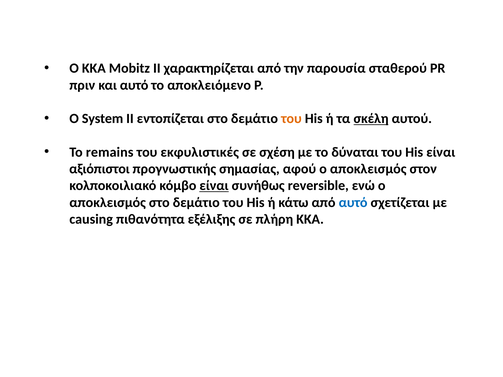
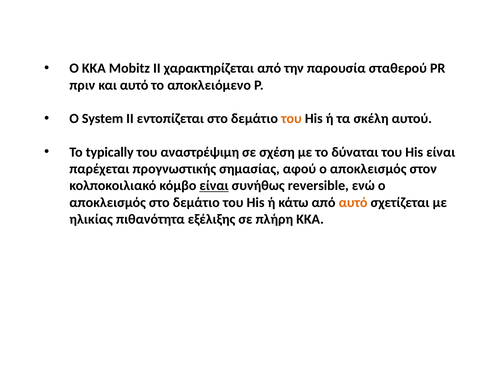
σκέλη underline: present -> none
remains: remains -> typically
εκφυλιστικές: εκφυλιστικές -> αναστρέψιμη
αξιόπιστοι: αξιόπιστοι -> παρέχεται
αυτό at (353, 203) colour: blue -> orange
causing: causing -> ηλικίας
